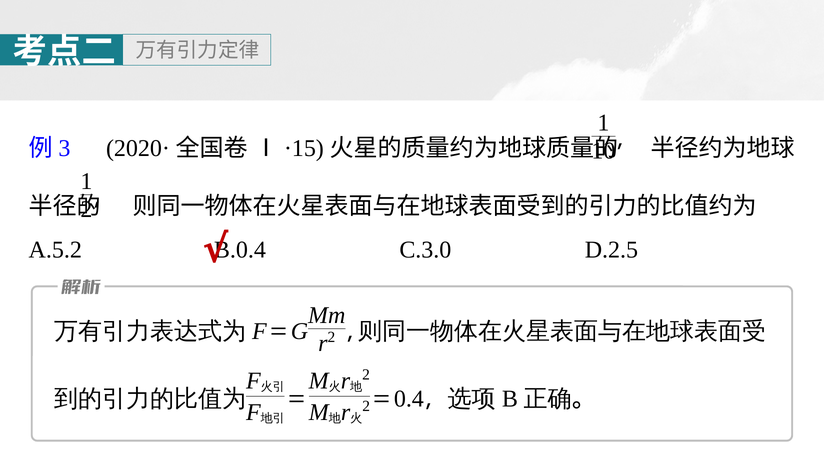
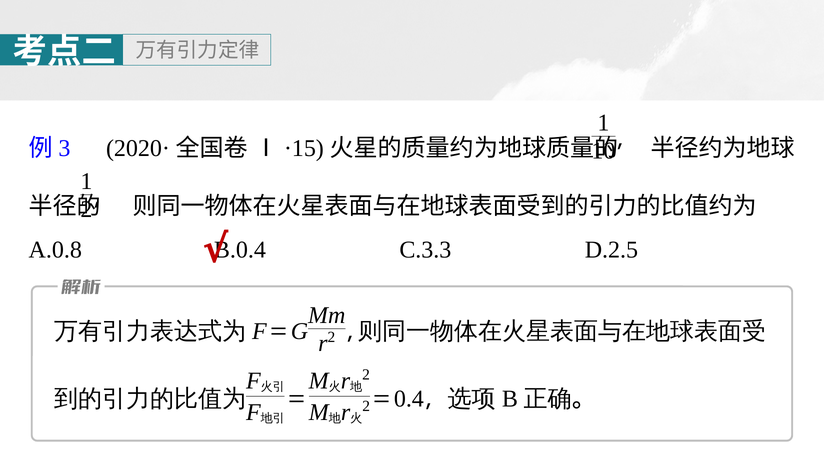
A.5.2: A.5.2 -> A.0.8
C.3.0: C.3.0 -> C.3.3
